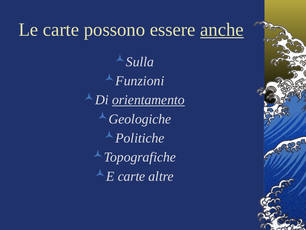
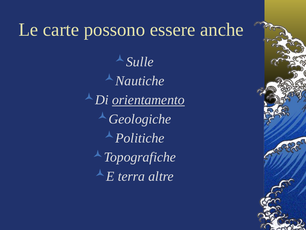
anche underline: present -> none
Sulla: Sulla -> Sulle
Funzioni: Funzioni -> Nautiche
E carte: carte -> terra
